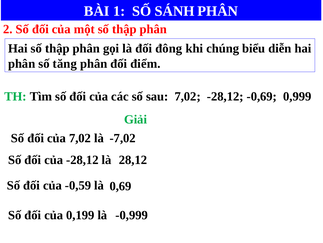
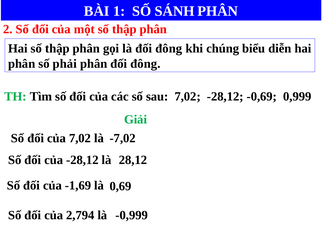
tăng: tăng -> phải
phân đối điểm: điểm -> đông
-0,59: -0,59 -> -1,69
0,199: 0,199 -> 2,794
